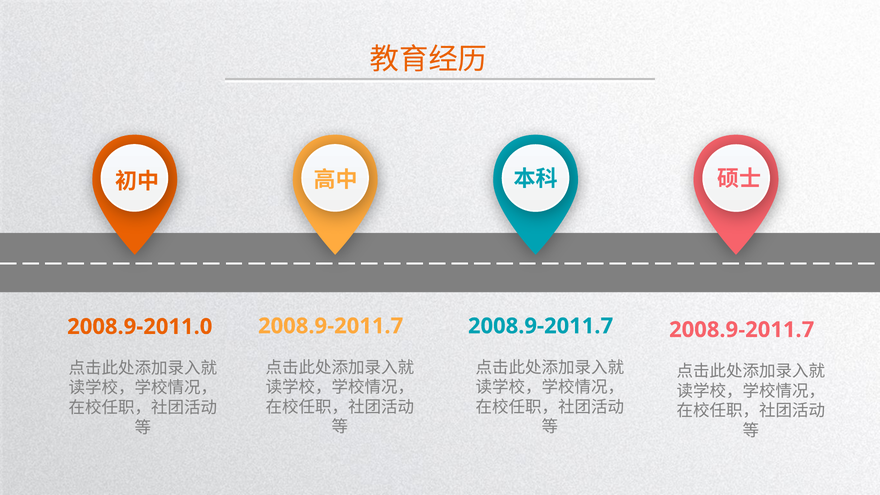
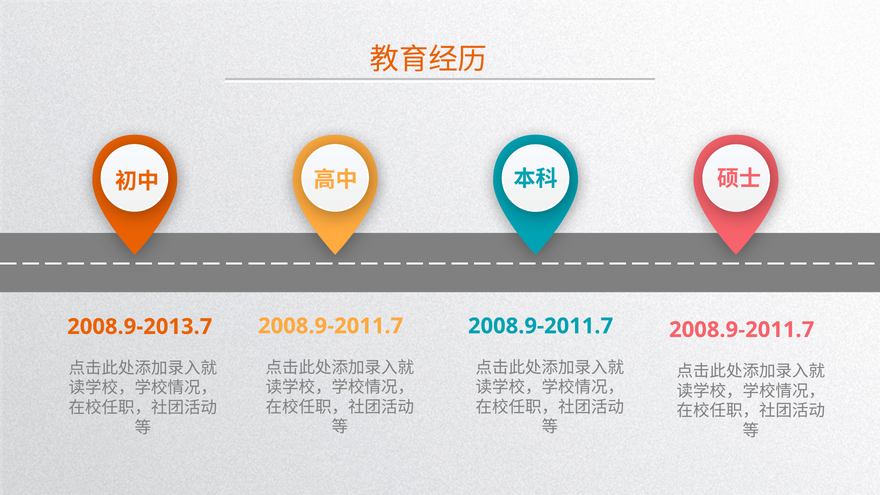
2008.9-2011.0: 2008.9-2011.0 -> 2008.9-2013.7
